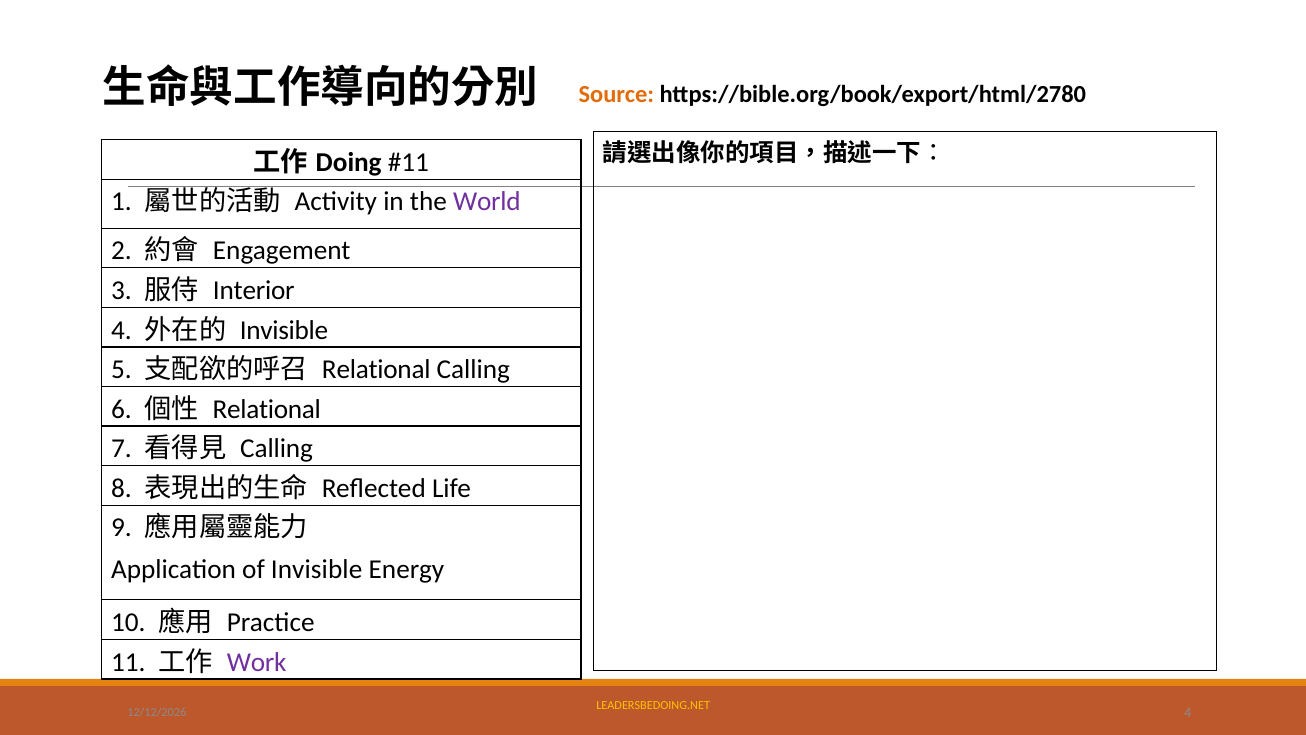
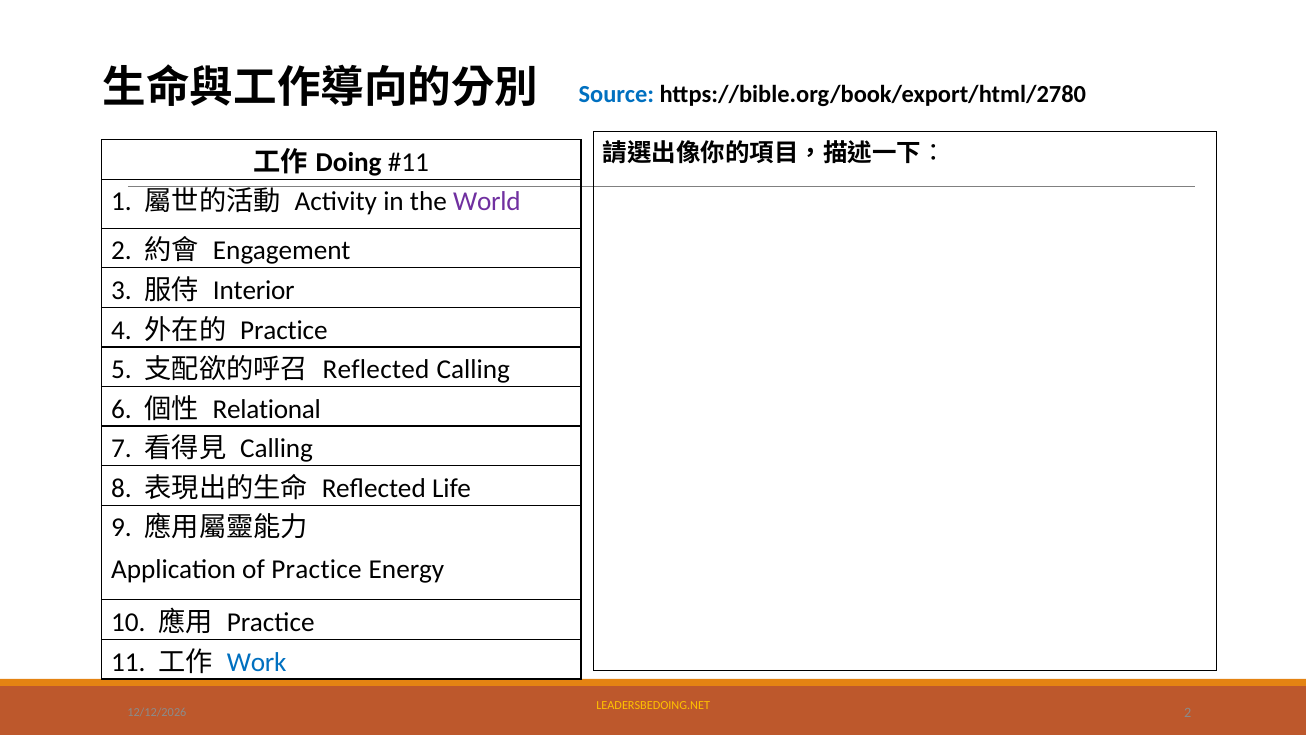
Source colour: orange -> blue
Invisible at (284, 330): Invisible -> Practice
Relational at (376, 369): Relational -> Reflected
of Invisible: Invisible -> Practice
Work colour: purple -> blue
4 at (1188, 712): 4 -> 2
